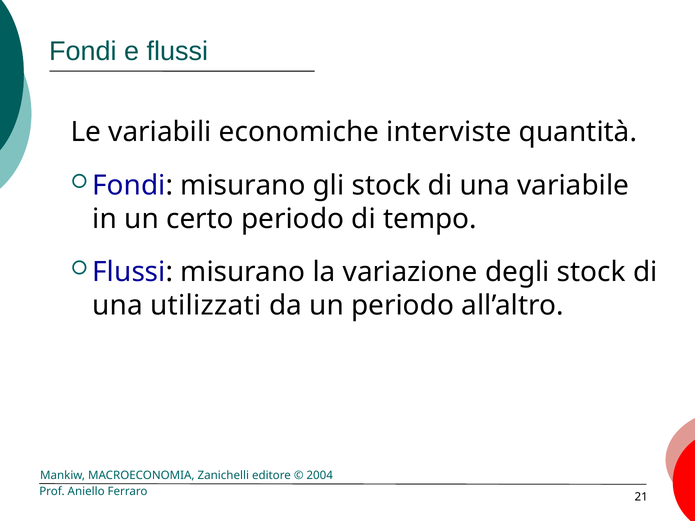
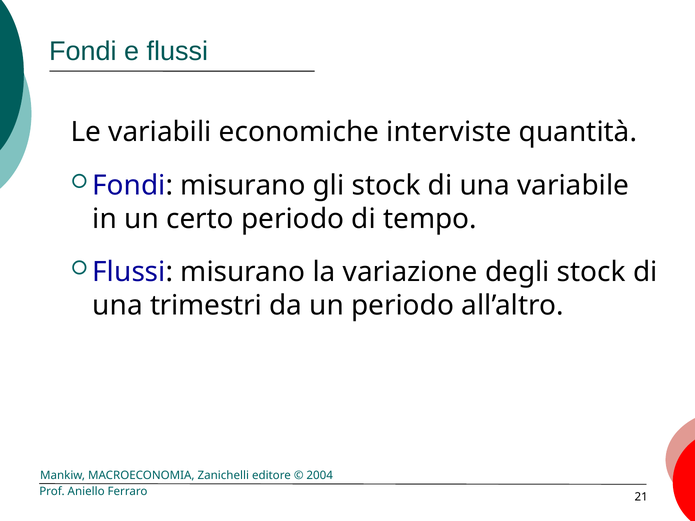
utilizzati: utilizzati -> trimestri
